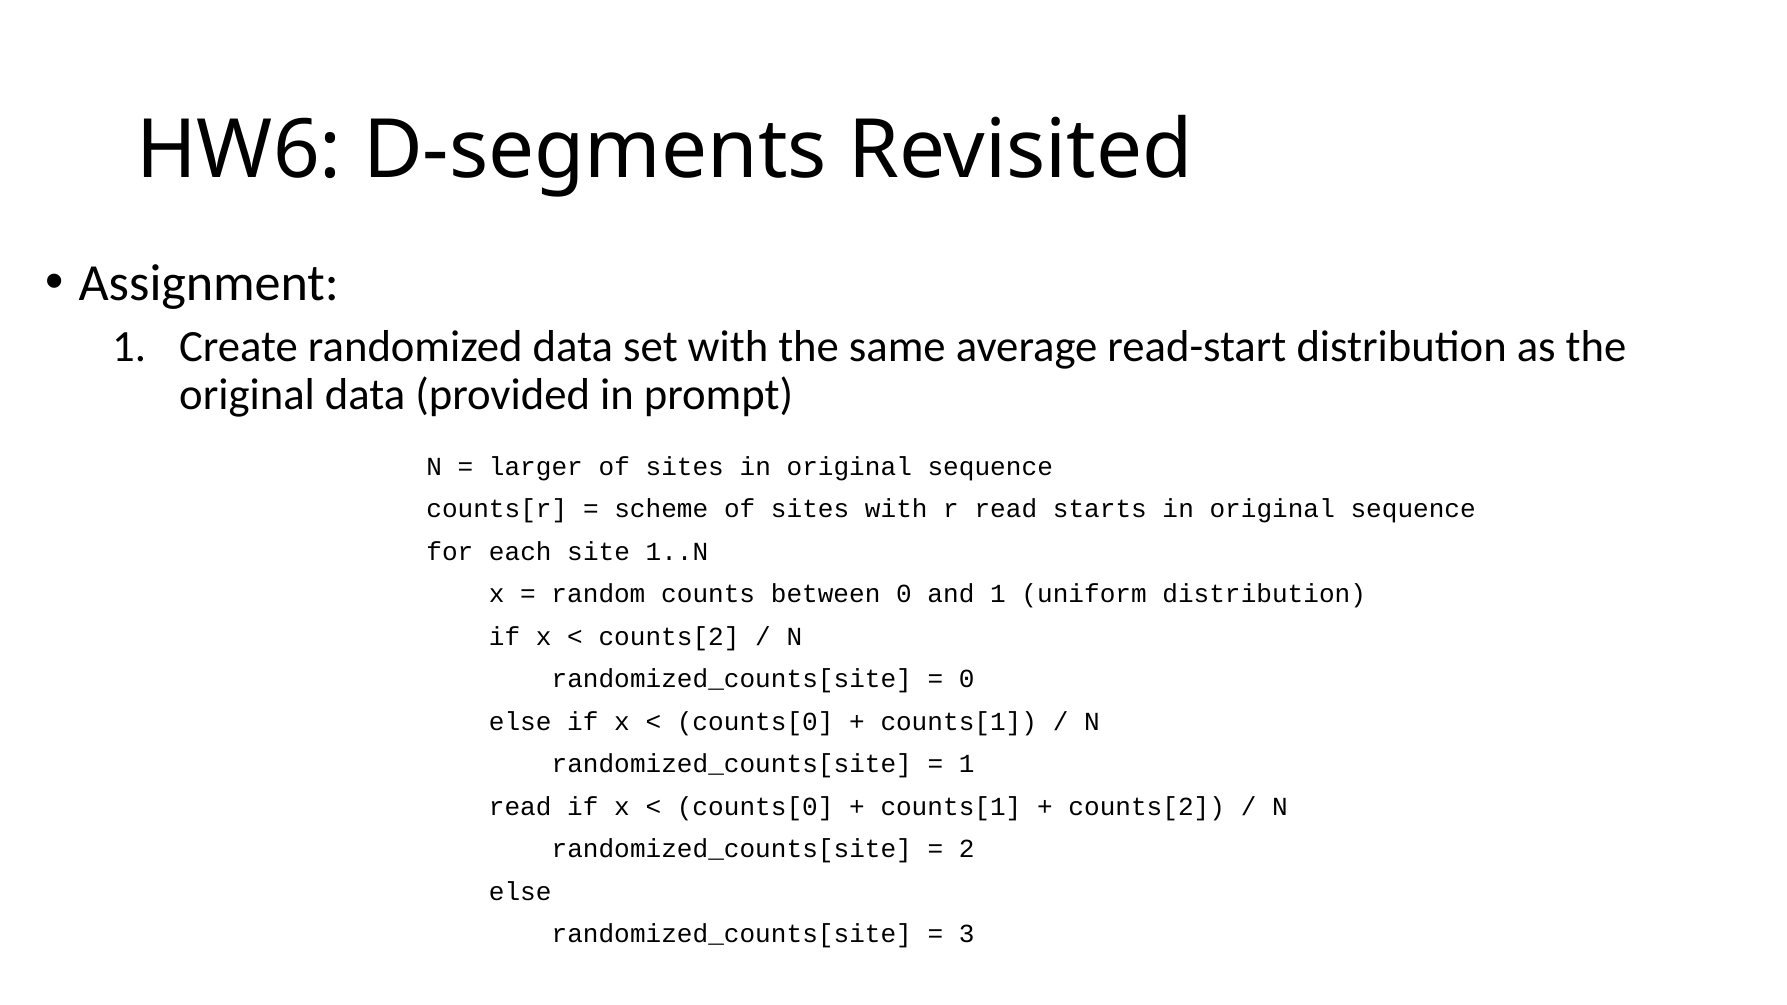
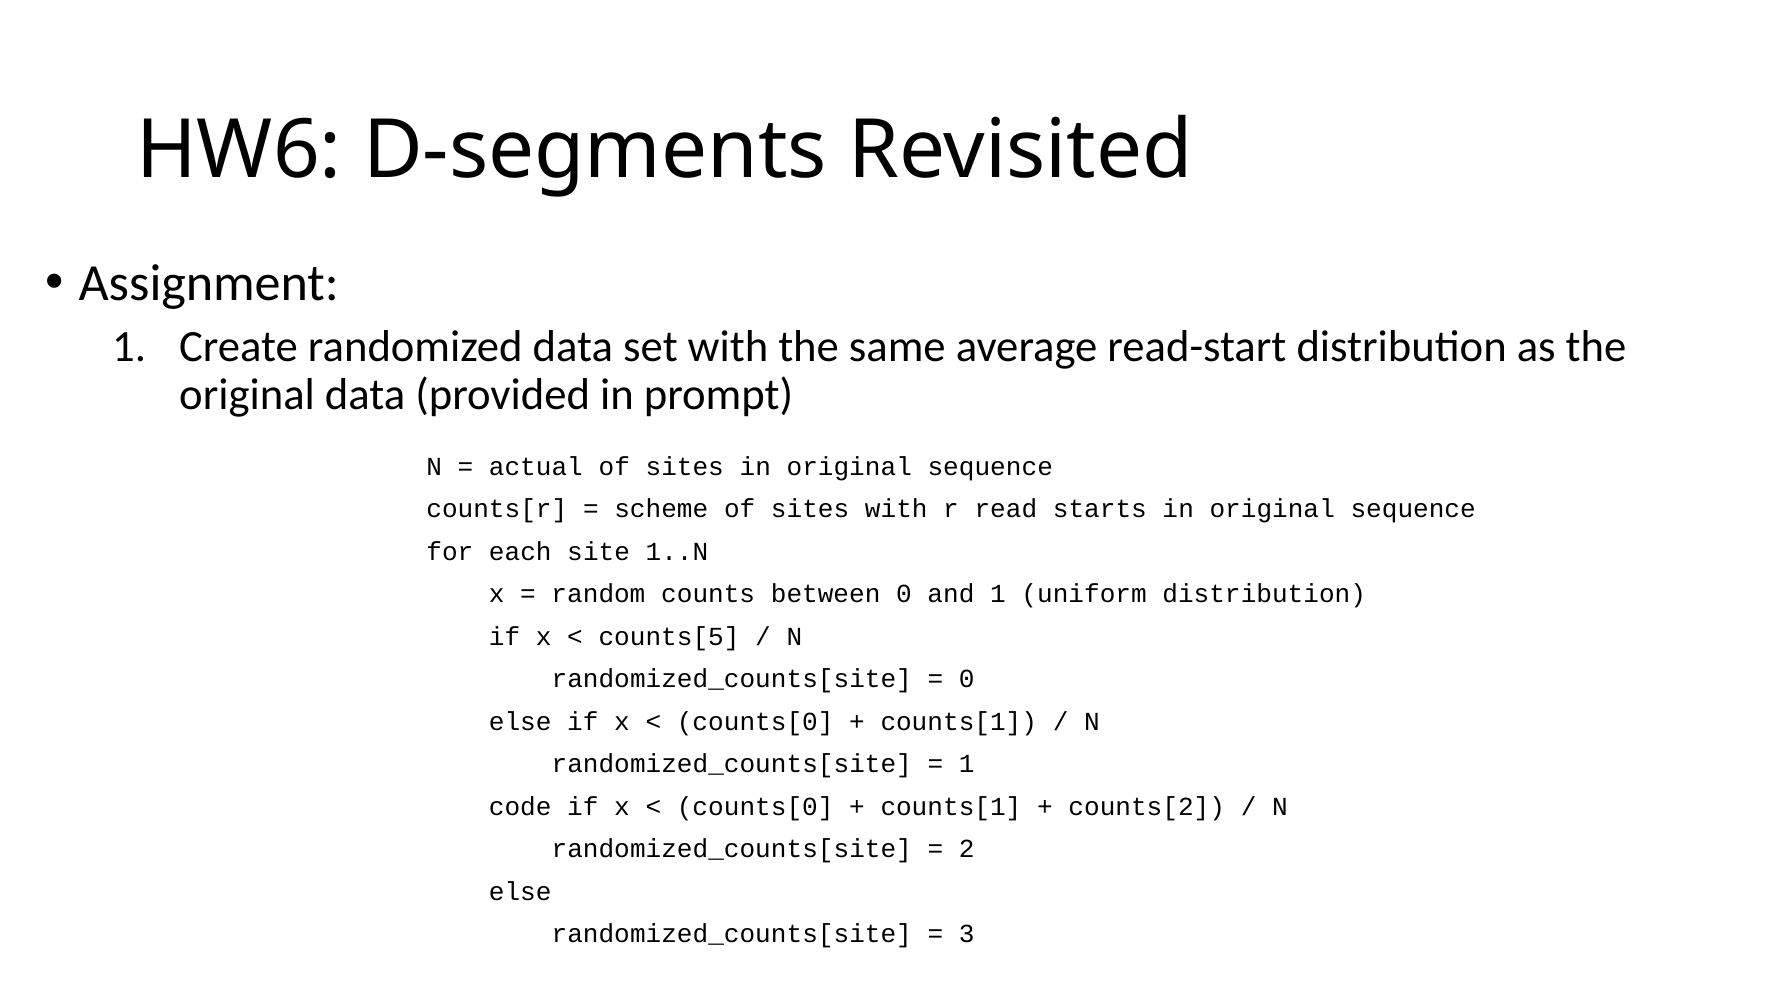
larger: larger -> actual
counts[2 at (669, 637): counts[2 -> counts[5
read at (520, 807): read -> code
